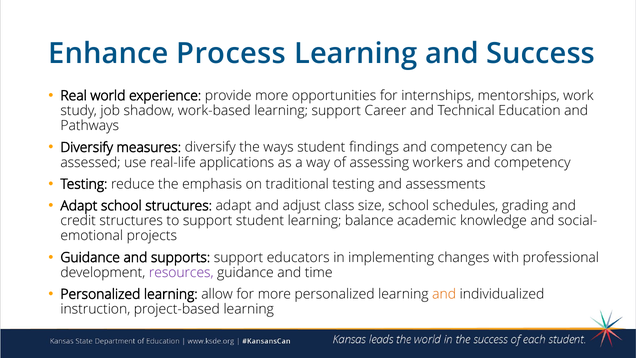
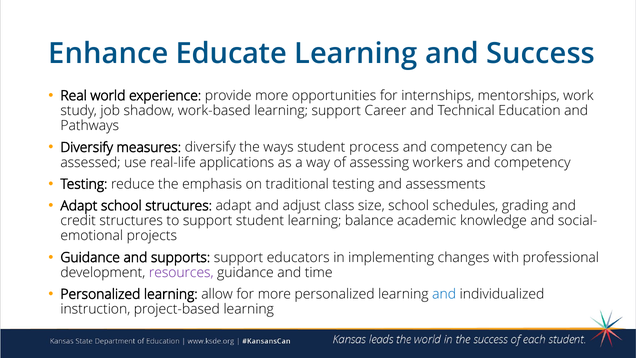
Process: Process -> Educate
findings: findings -> process
and at (444, 294) colour: orange -> blue
